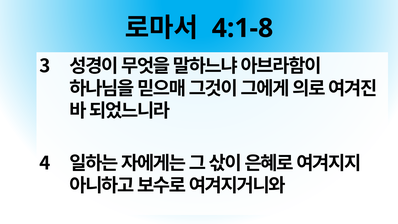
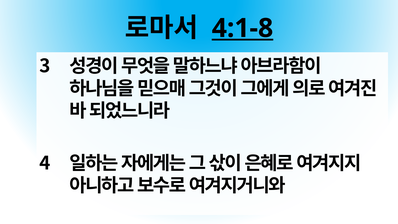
4:1-8 underline: none -> present
